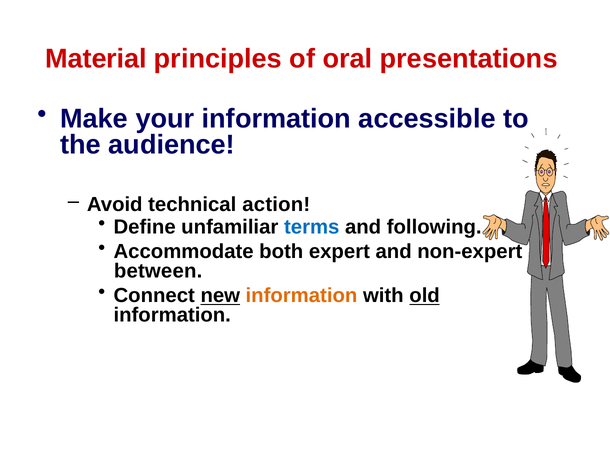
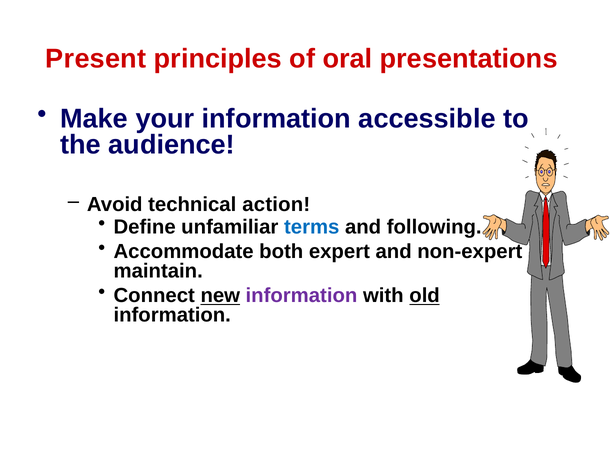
Material: Material -> Present
between: between -> maintain
information at (301, 295) colour: orange -> purple
